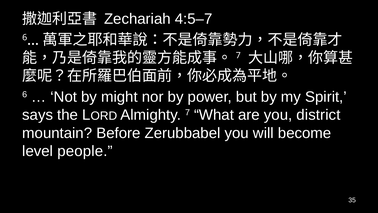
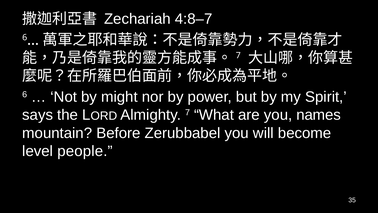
4:5–7: 4:5–7 -> 4:8–7
district: district -> names
